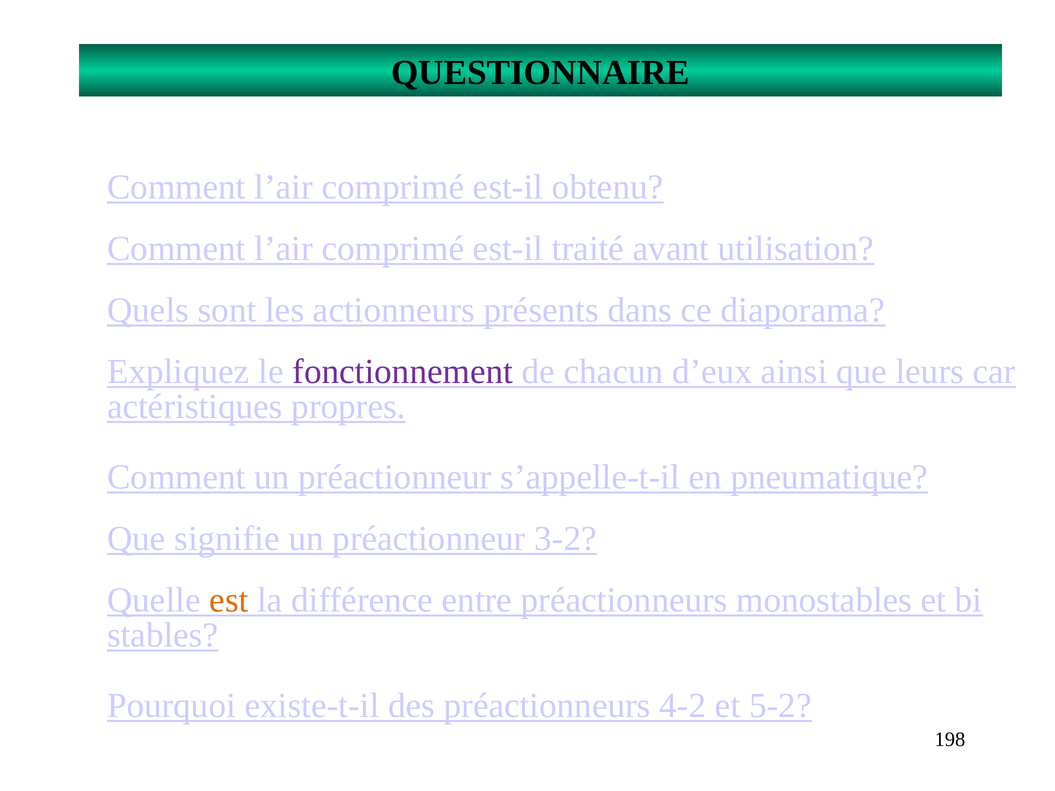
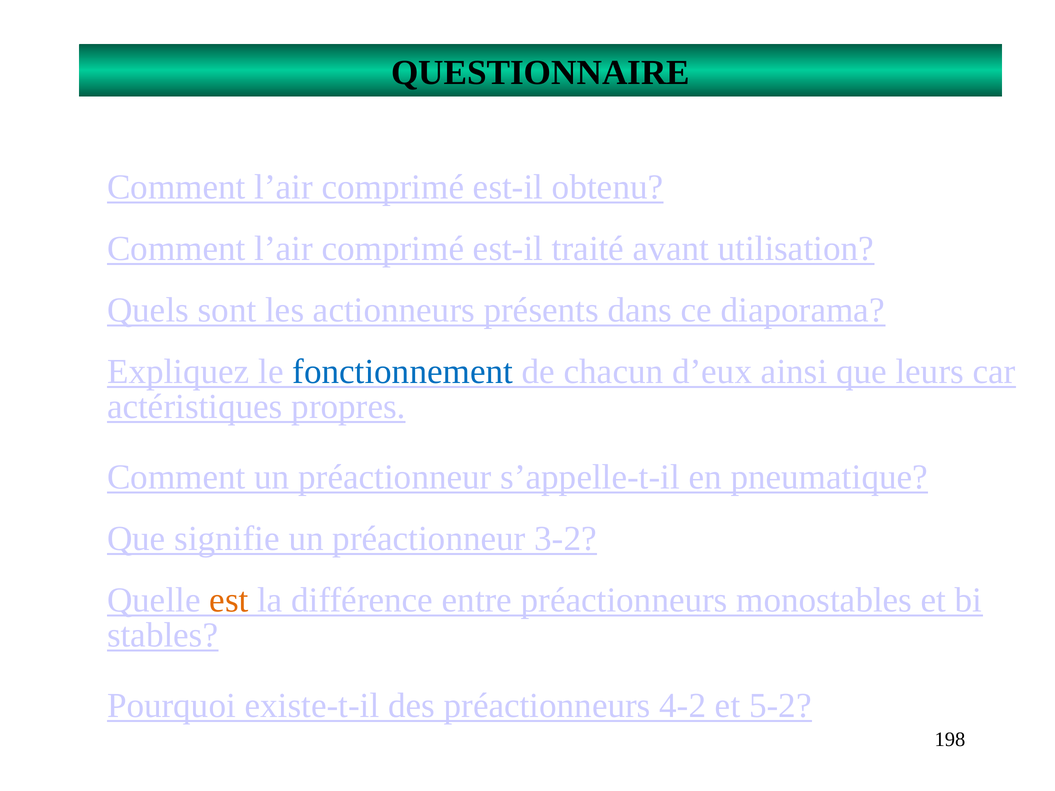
fonctionnement colour: purple -> blue
